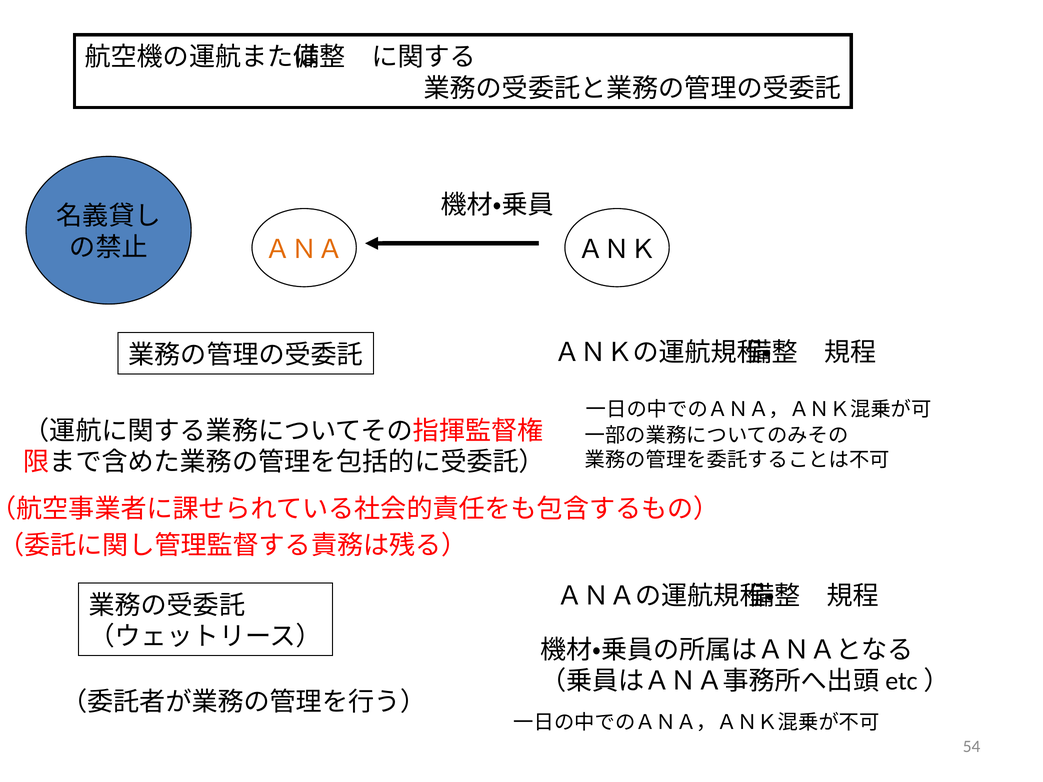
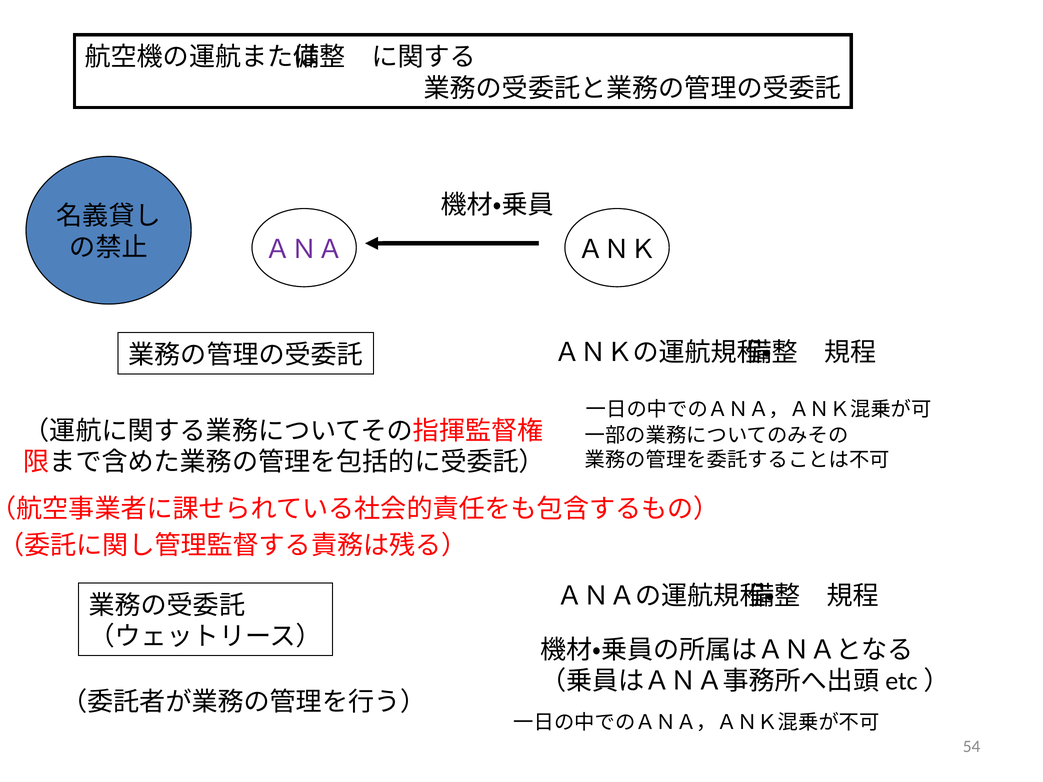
ＡＮＡ colour: orange -> purple
